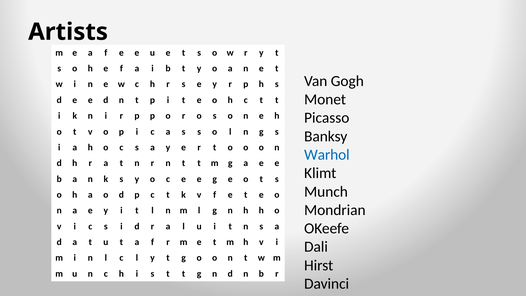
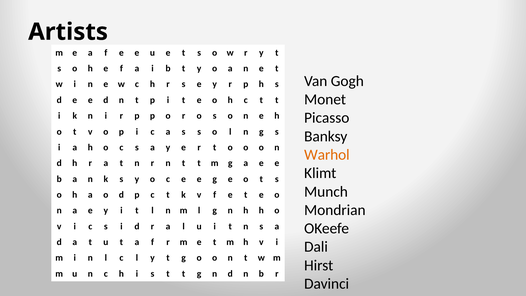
Warhol colour: blue -> orange
